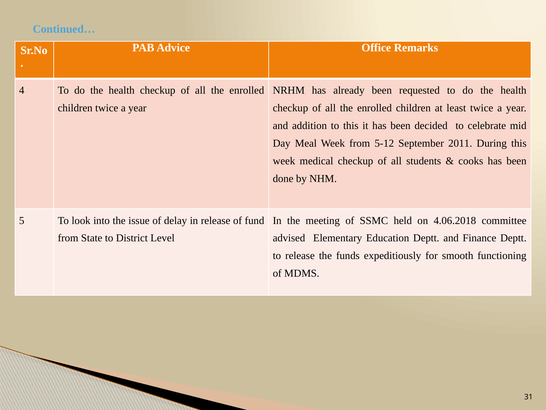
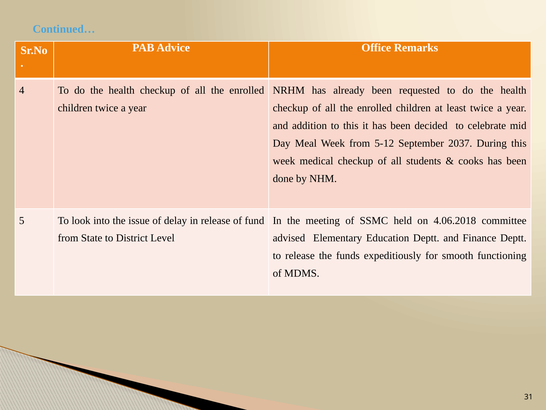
2011: 2011 -> 2037
